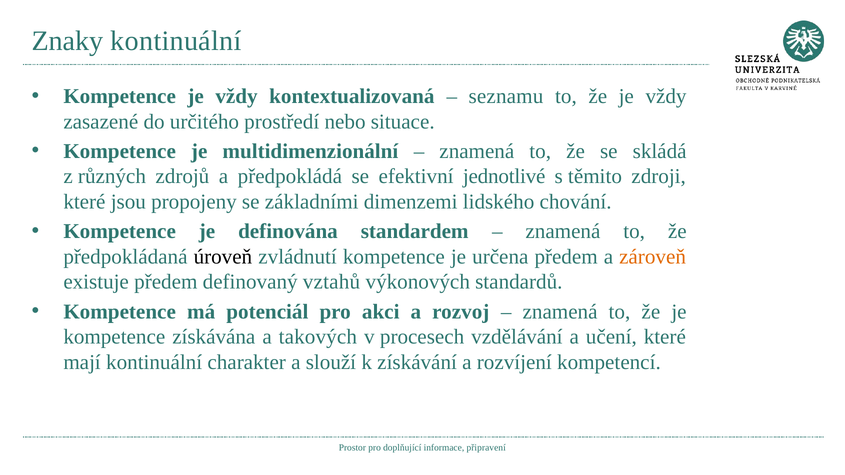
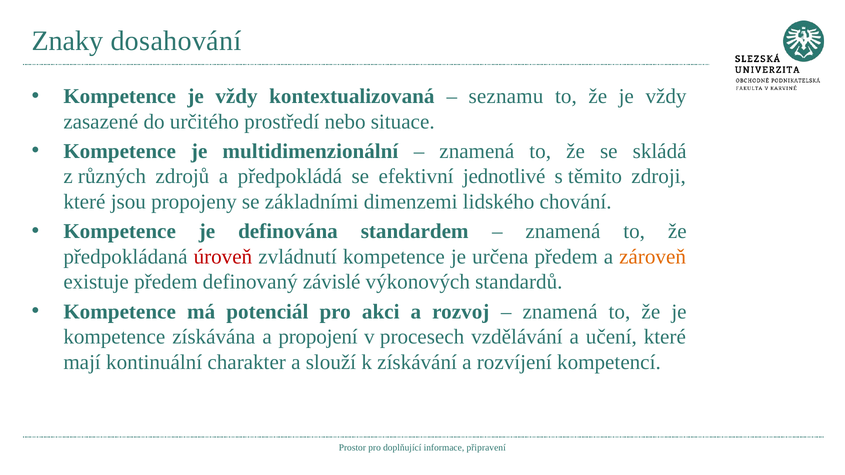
Znaky kontinuální: kontinuální -> dosahování
úroveň colour: black -> red
vztahů: vztahů -> závislé
takových: takových -> propojení
